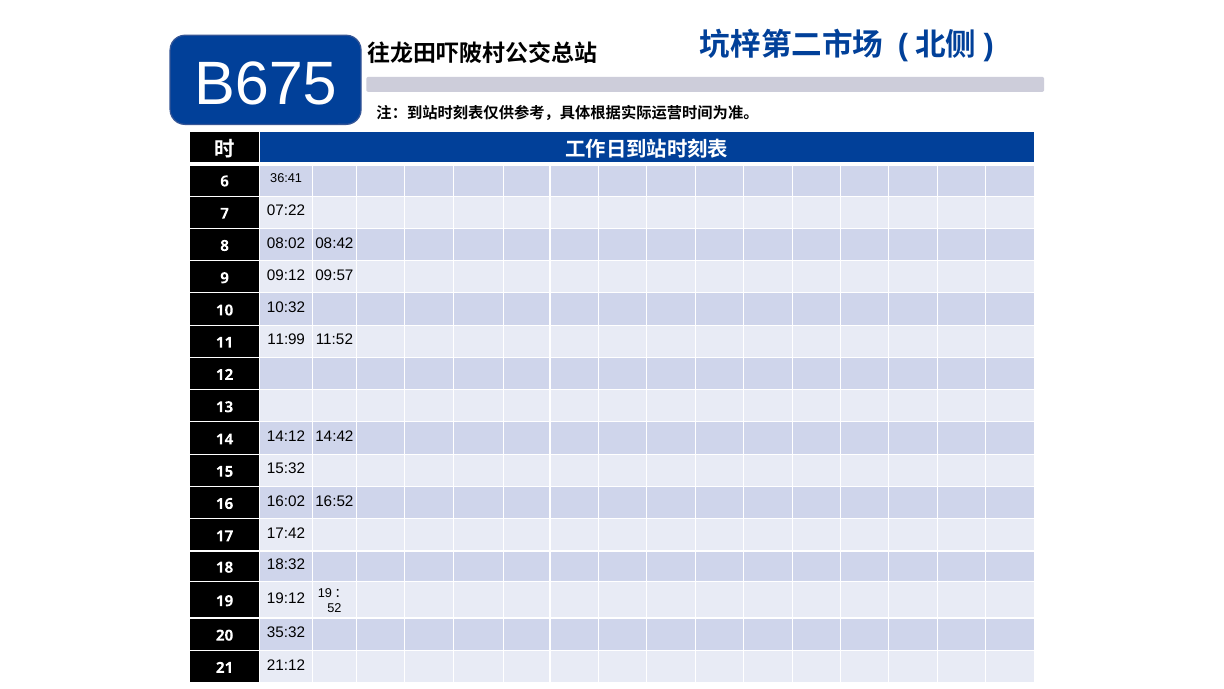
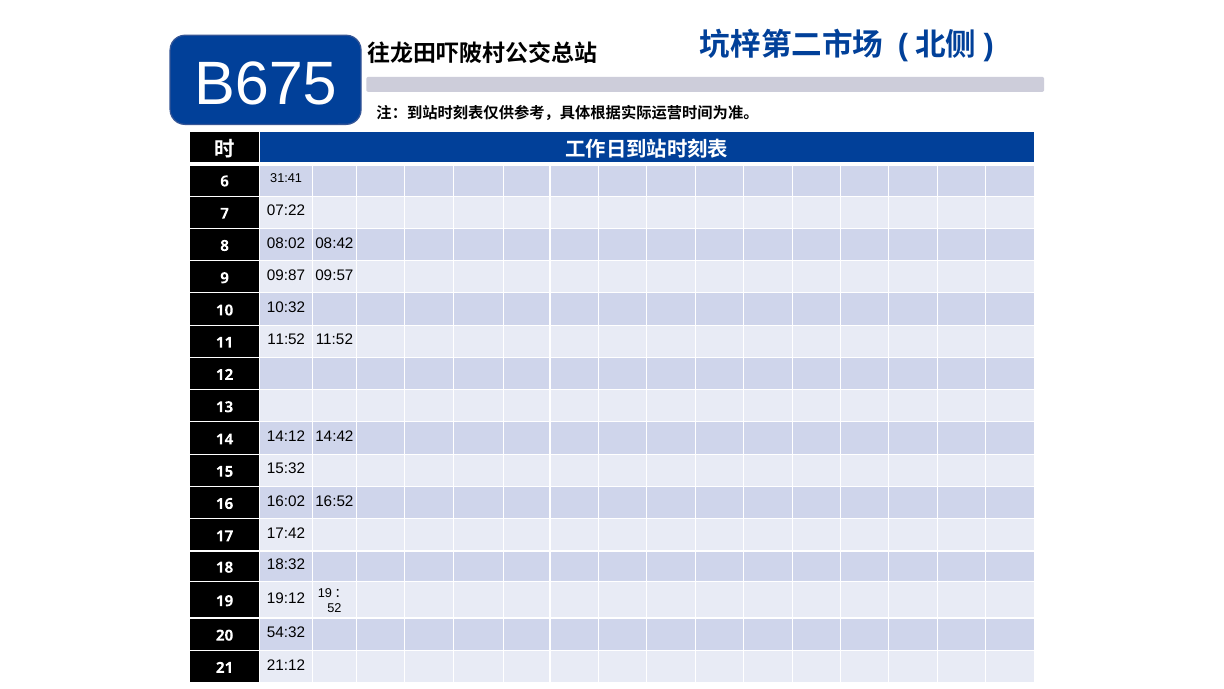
36:41: 36:41 -> 31:41
09:12: 09:12 -> 09:87
11 11:99: 11:99 -> 11:52
35:32: 35:32 -> 54:32
